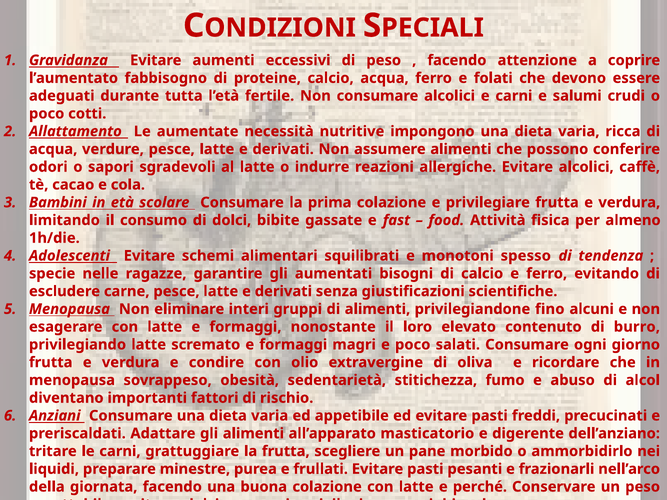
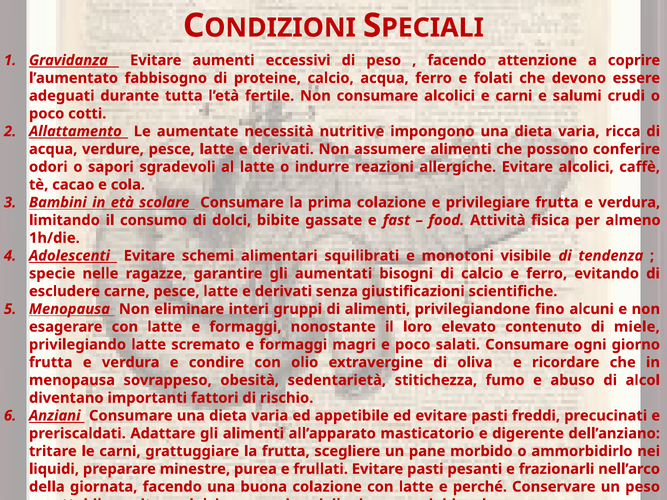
spesso: spesso -> visibile
burro: burro -> miele
